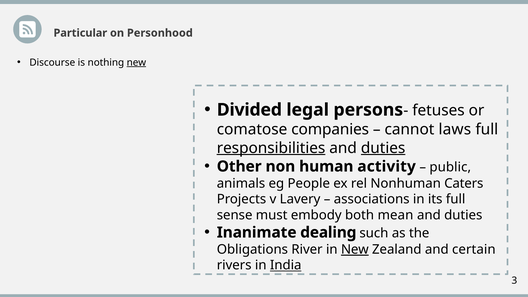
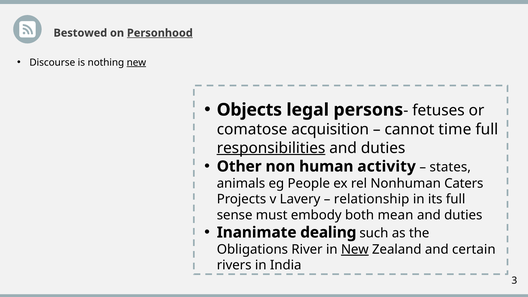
Particular: Particular -> Bestowed
Personhood underline: none -> present
Divided: Divided -> Objects
companies: companies -> acquisition
laws: laws -> time
duties at (383, 148) underline: present -> none
public: public -> states
associations: associations -> relationship
India underline: present -> none
